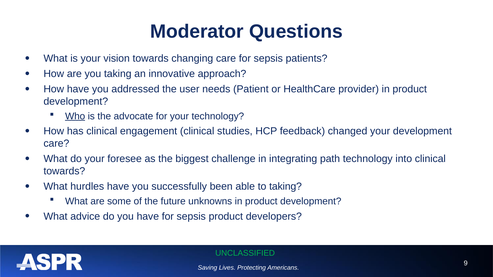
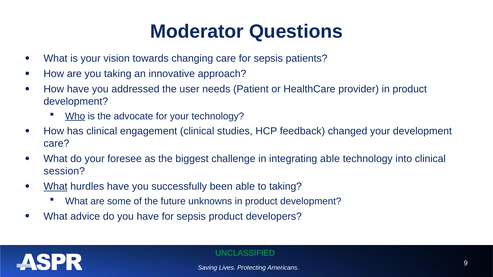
integrating path: path -> able
towards at (64, 171): towards -> session
What at (55, 187) underline: none -> present
